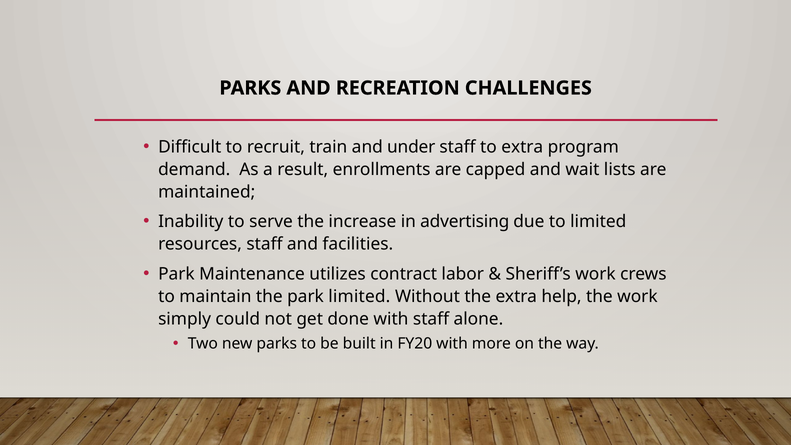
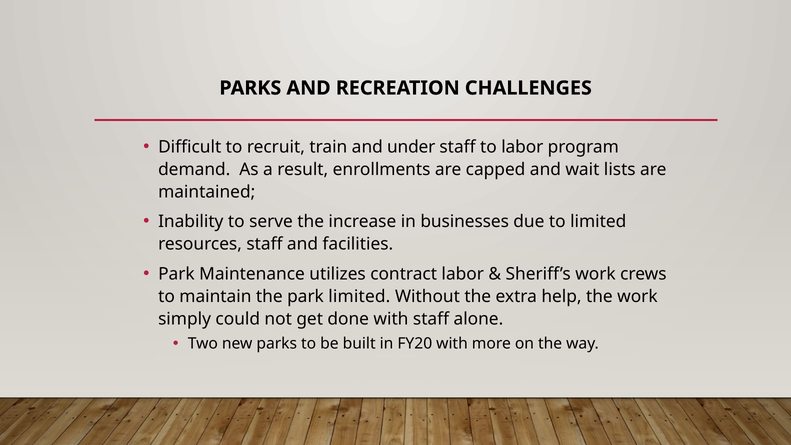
to extra: extra -> labor
advertising: advertising -> businesses
